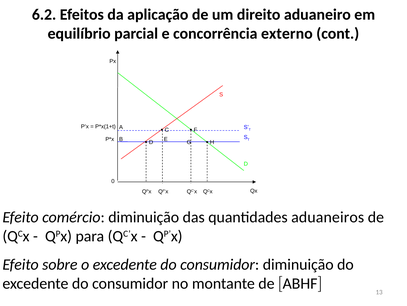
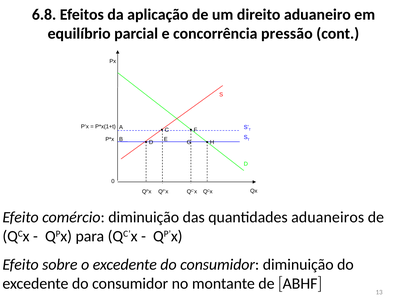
6.2: 6.2 -> 6.8
externo: externo -> pressão
